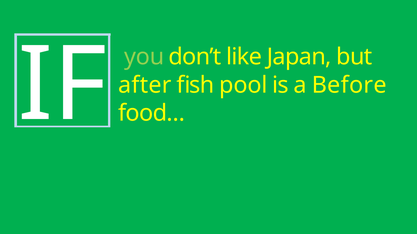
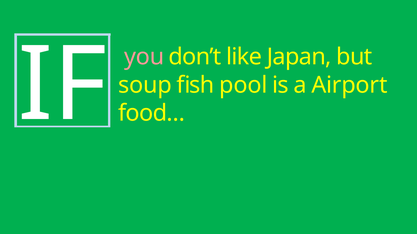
you at (144, 57) colour: light green -> pink
after: after -> soup
Before: Before -> Airport
